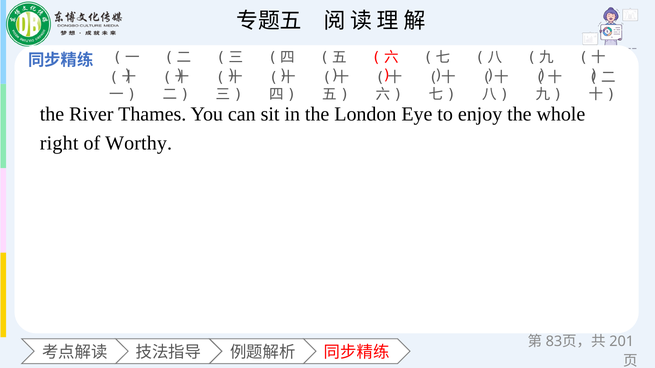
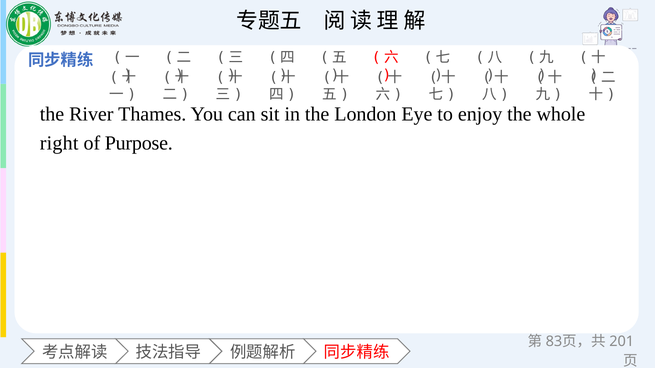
Worthy: Worthy -> Purpose
